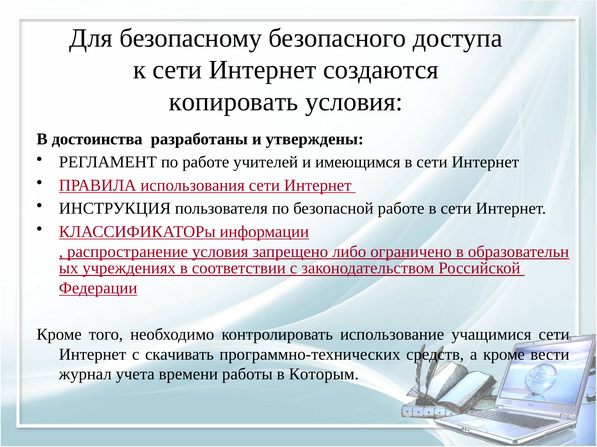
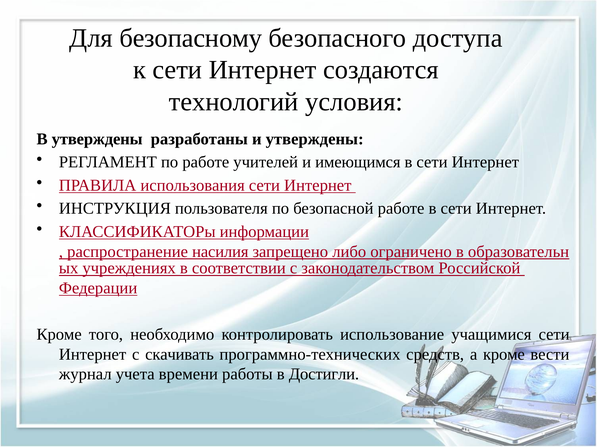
копировать: копировать -> технологий
В достоинства: достоинства -> утверждены
распространение условия: условия -> насилия
Которым: Которым -> Достигли
